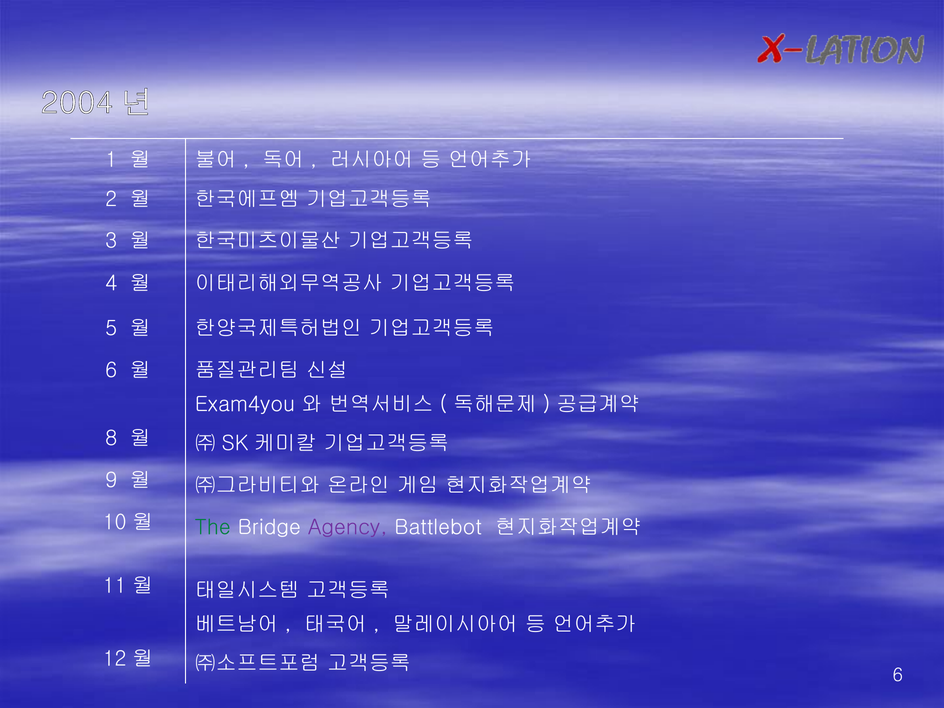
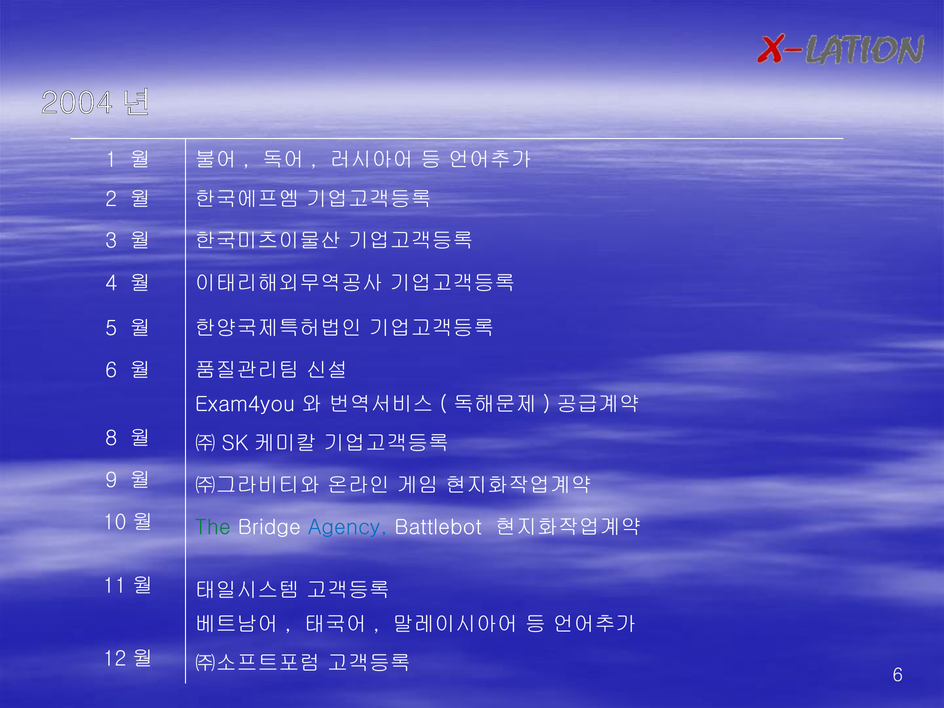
Agency colour: purple -> blue
